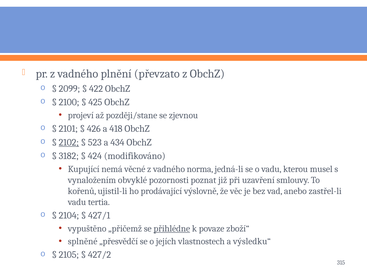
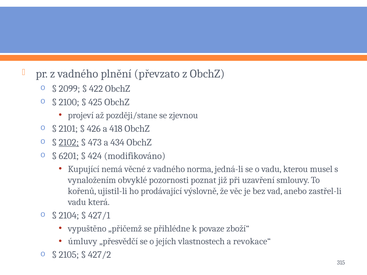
523: 523 -> 473
3182: 3182 -> 6201
tertia: tertia -> která
přihlédne underline: present -> none
splněné: splněné -> úmluvy
výsledku“: výsledku“ -> revokace“
